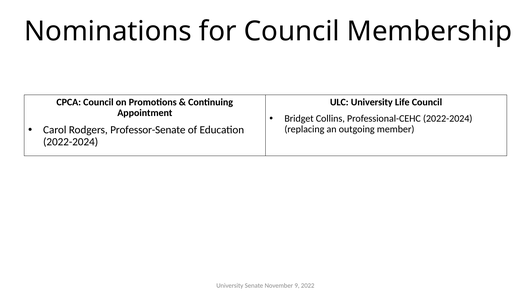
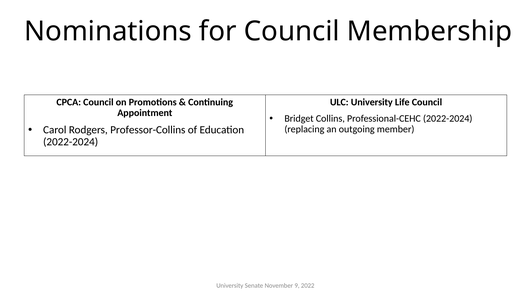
Professor-Senate: Professor-Senate -> Professor-Collins
